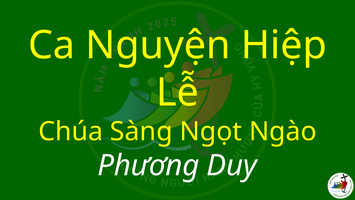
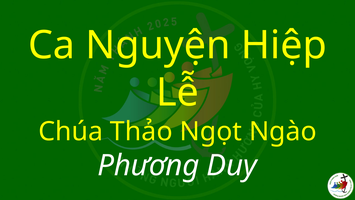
Sàng: Sàng -> Thảo
